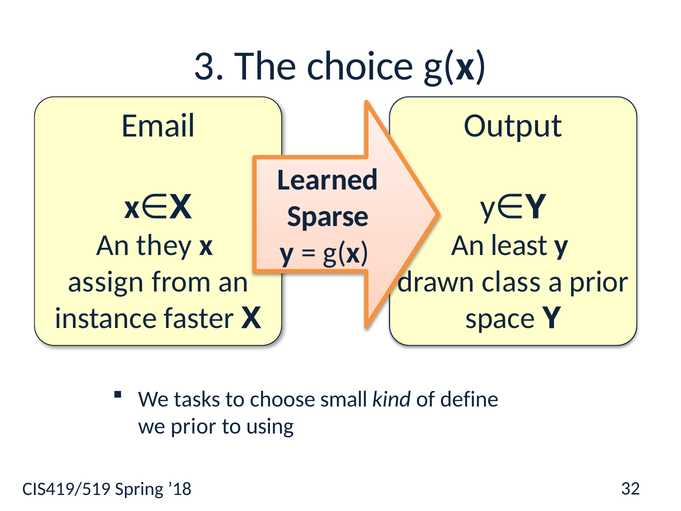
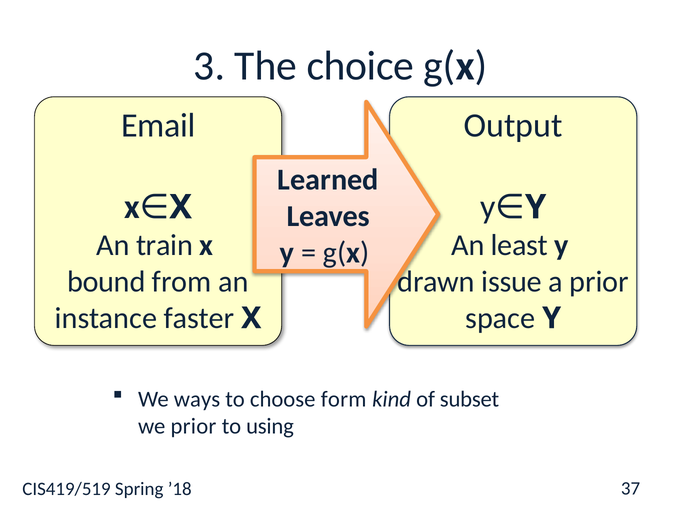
Sparse: Sparse -> Leaves
they: they -> train
assign: assign -> bound
class: class -> issue
tasks: tasks -> ways
small: small -> form
define: define -> subset
32: 32 -> 37
